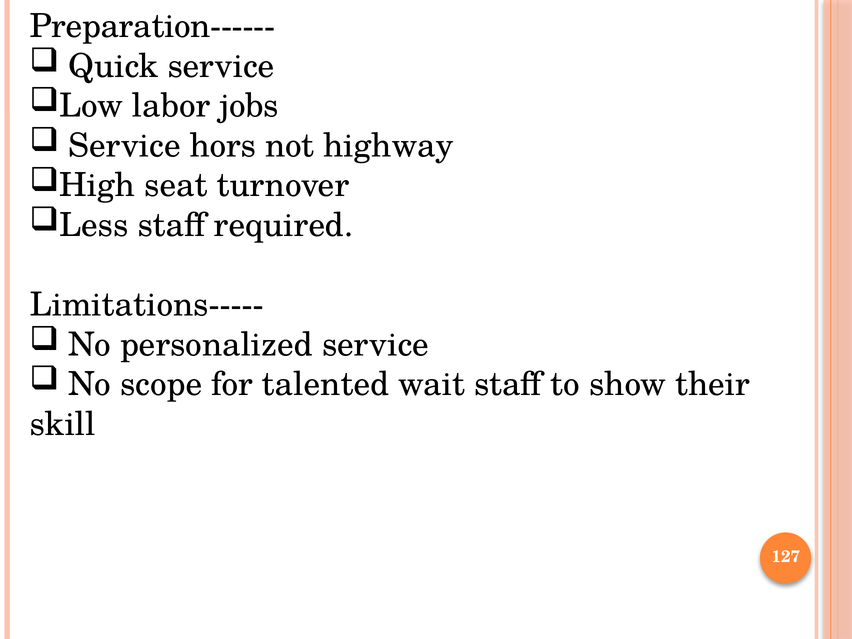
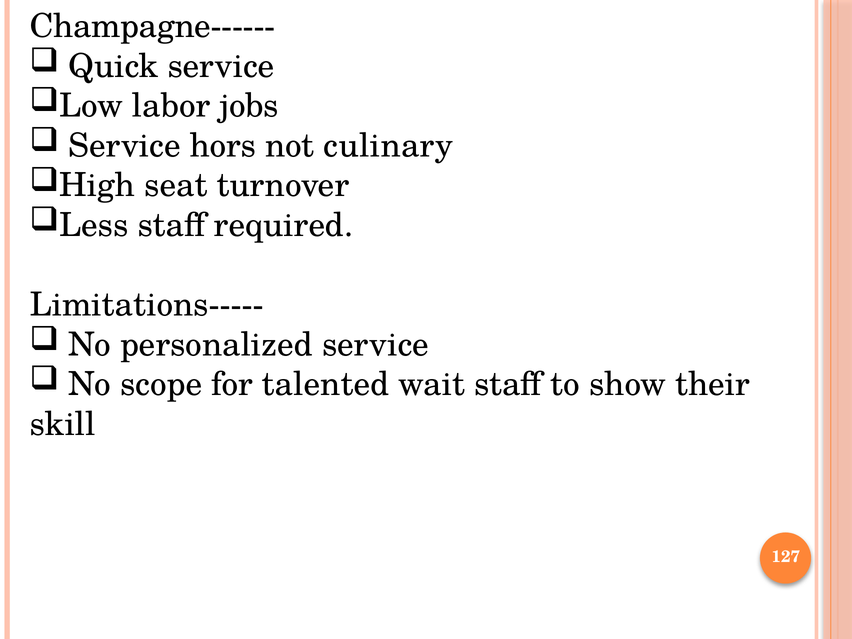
Preparation------: Preparation------ -> Champagne------
highway: highway -> culinary
